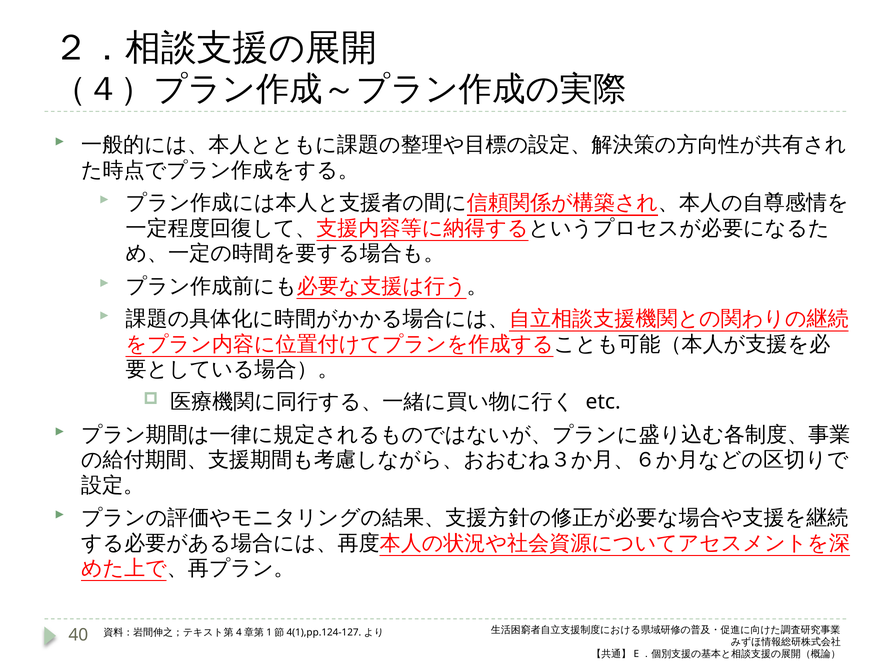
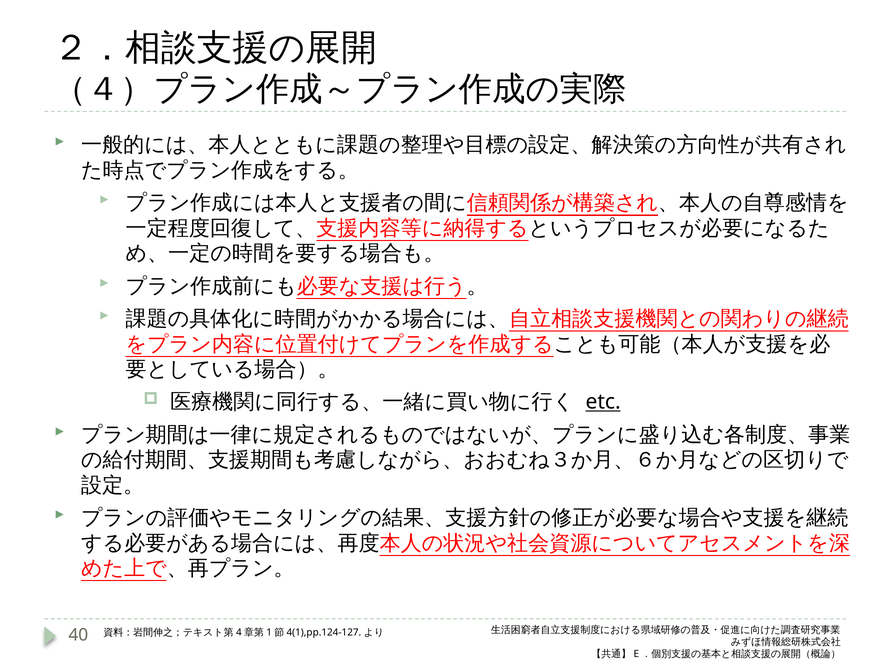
etc underline: none -> present
